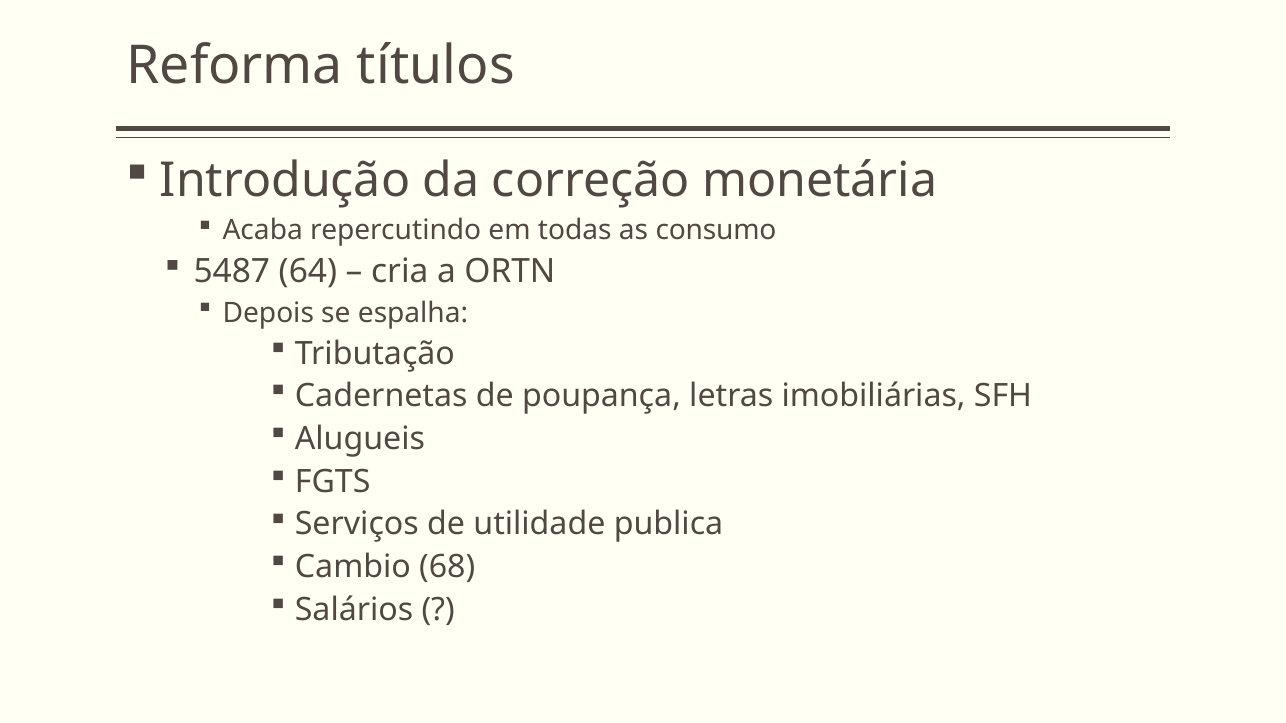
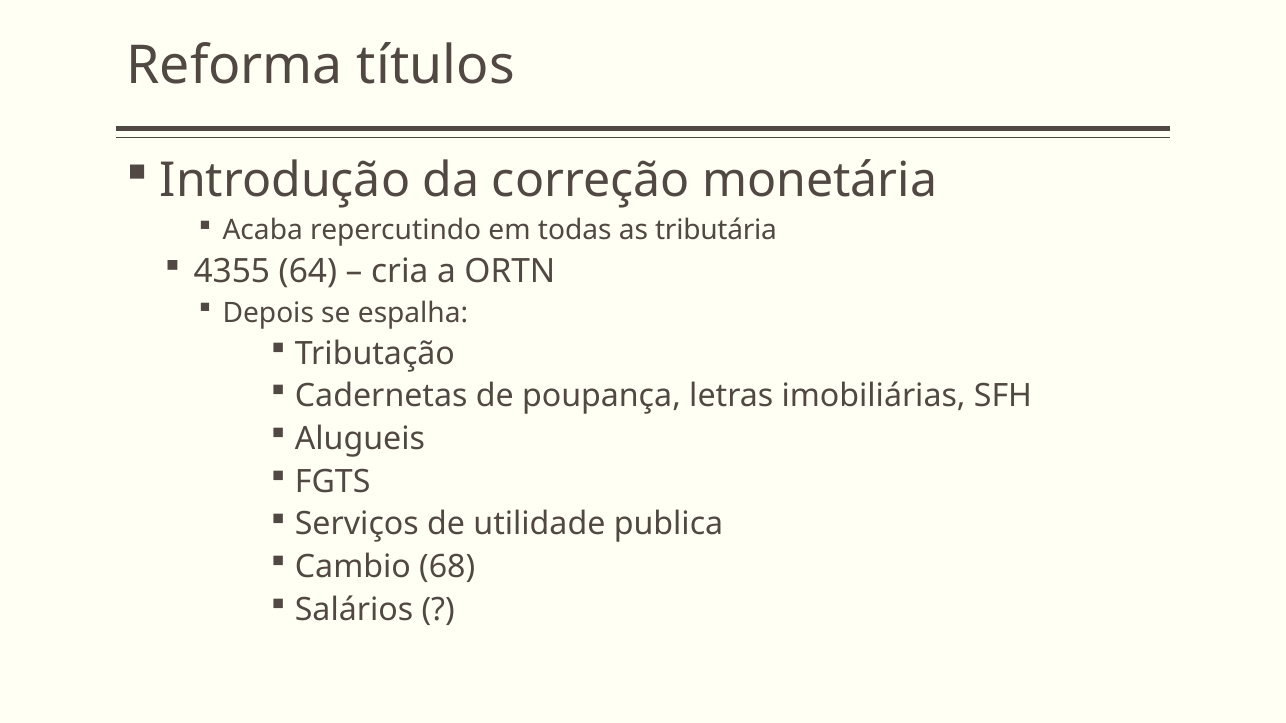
consumo: consumo -> tributária
5487: 5487 -> 4355
